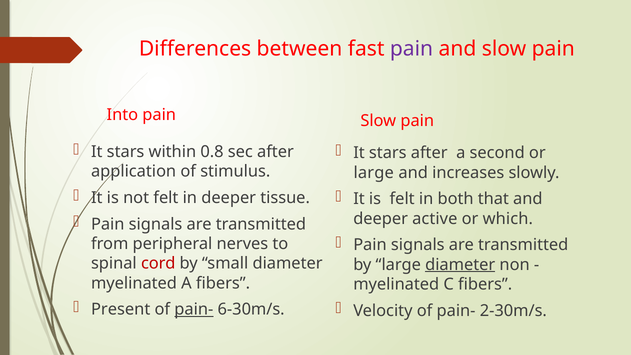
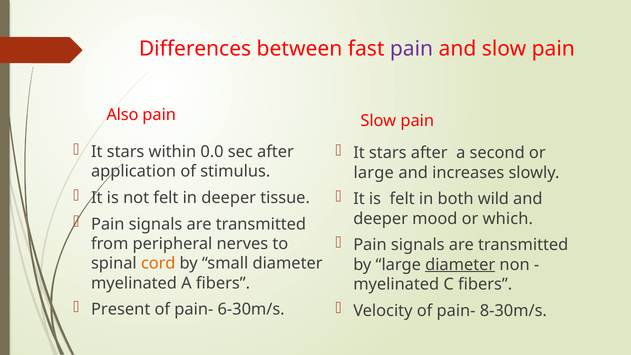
Into: Into -> Also
0.8: 0.8 -> 0.0
that: that -> wild
active: active -> mood
cord colour: red -> orange
pain- at (194, 309) underline: present -> none
2-30m/s: 2-30m/s -> 8-30m/s
